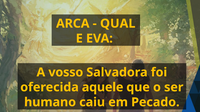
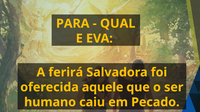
ARCA: ARCA -> PARA
vosso: vosso -> ferirá
